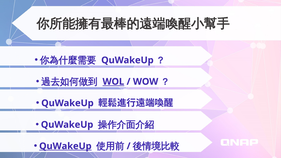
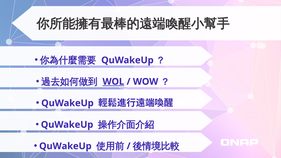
QuWakeUp at (65, 146) underline: present -> none
